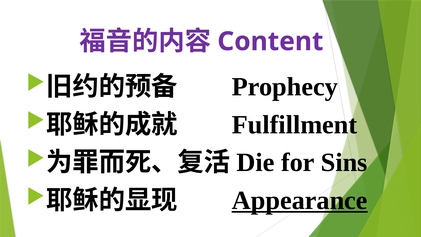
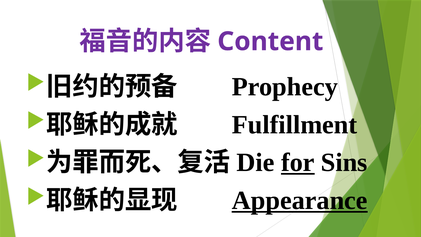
for underline: none -> present
